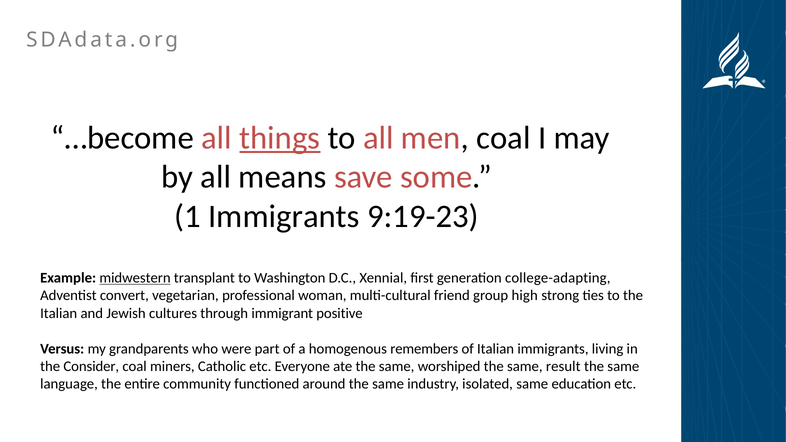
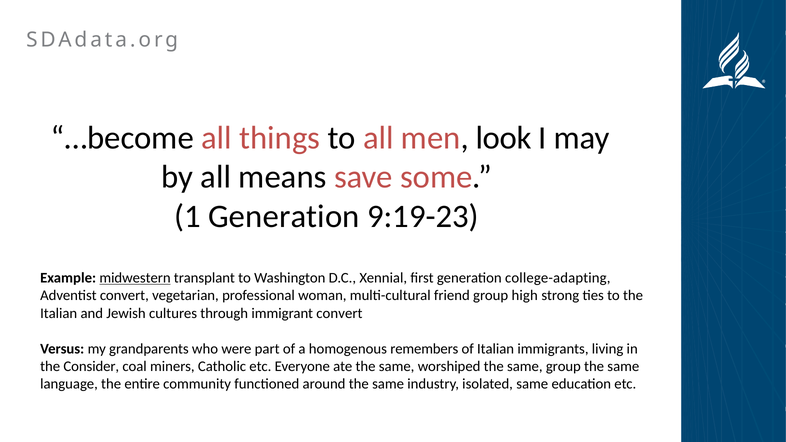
things underline: present -> none
men coal: coal -> look
1 Immigrants: Immigrants -> Generation
immigrant positive: positive -> convert
same result: result -> group
